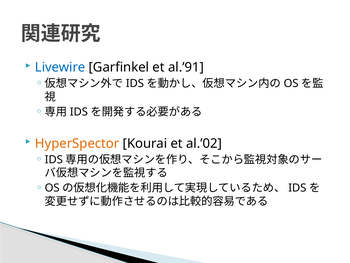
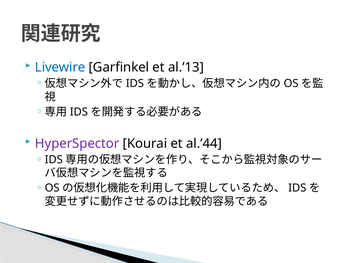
al.’91: al.’91 -> al.’13
HyperSpector colour: orange -> purple
al.’02: al.’02 -> al.’44
